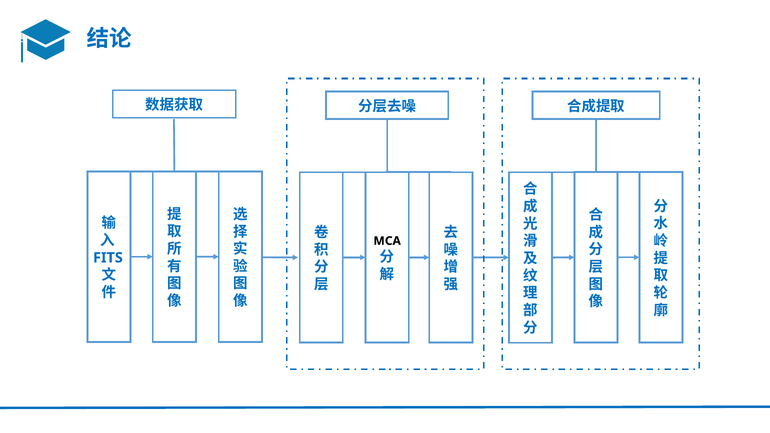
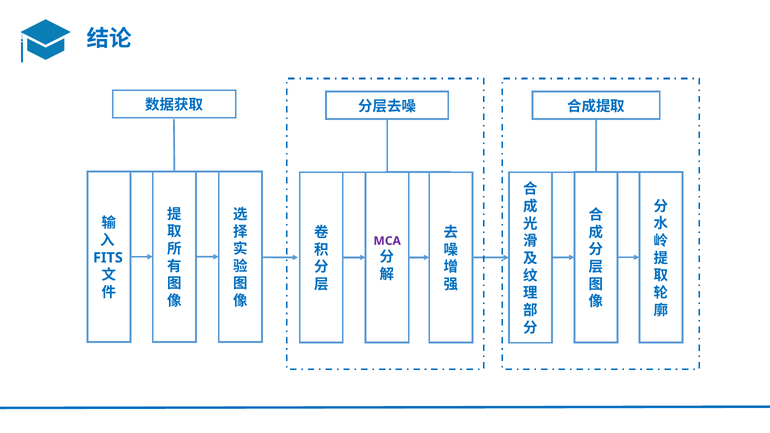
MCA colour: black -> purple
